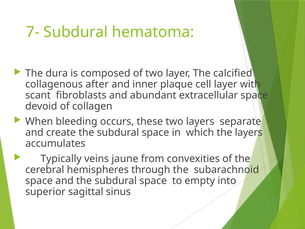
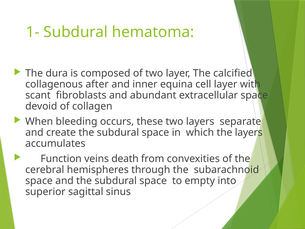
7-: 7- -> 1-
plaque: plaque -> equina
Typically: Typically -> Function
jaune: jaune -> death
